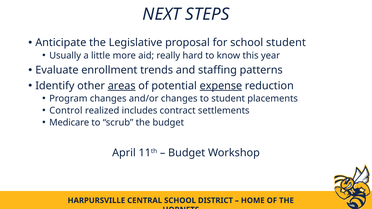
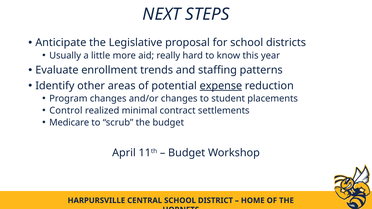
school student: student -> districts
areas underline: present -> none
includes: includes -> minimal
